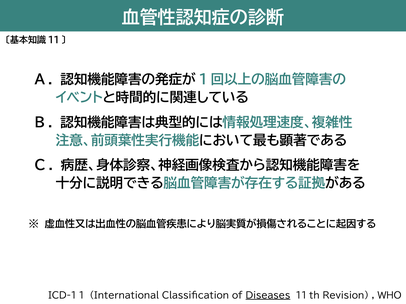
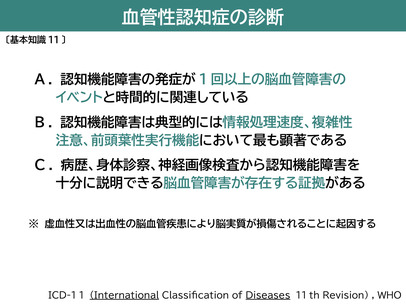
International underline: none -> present
